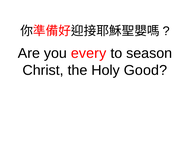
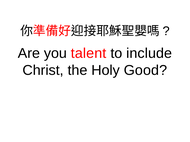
every: every -> talent
season: season -> include
